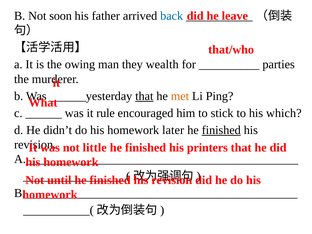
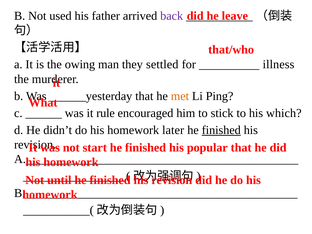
soon: soon -> used
back colour: blue -> purple
wealth: wealth -> settled
parties: parties -> illness
that at (144, 96) underline: present -> none
little: little -> start
printers: printers -> popular
